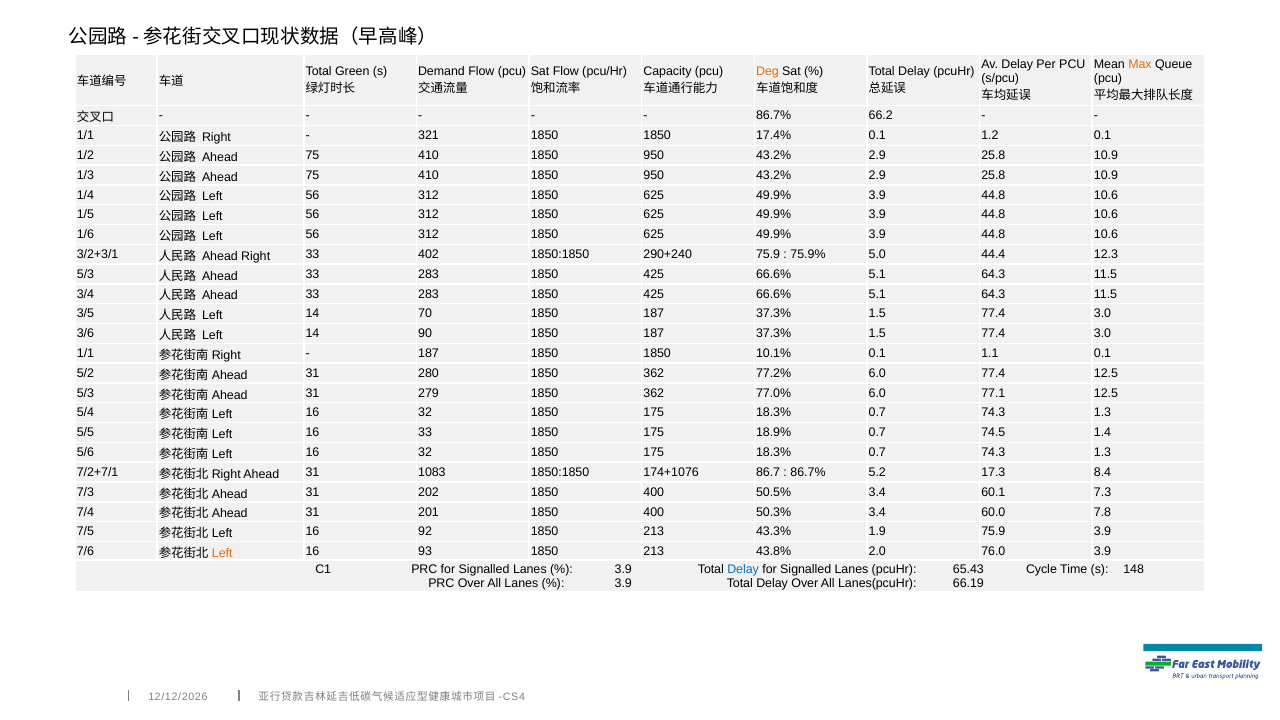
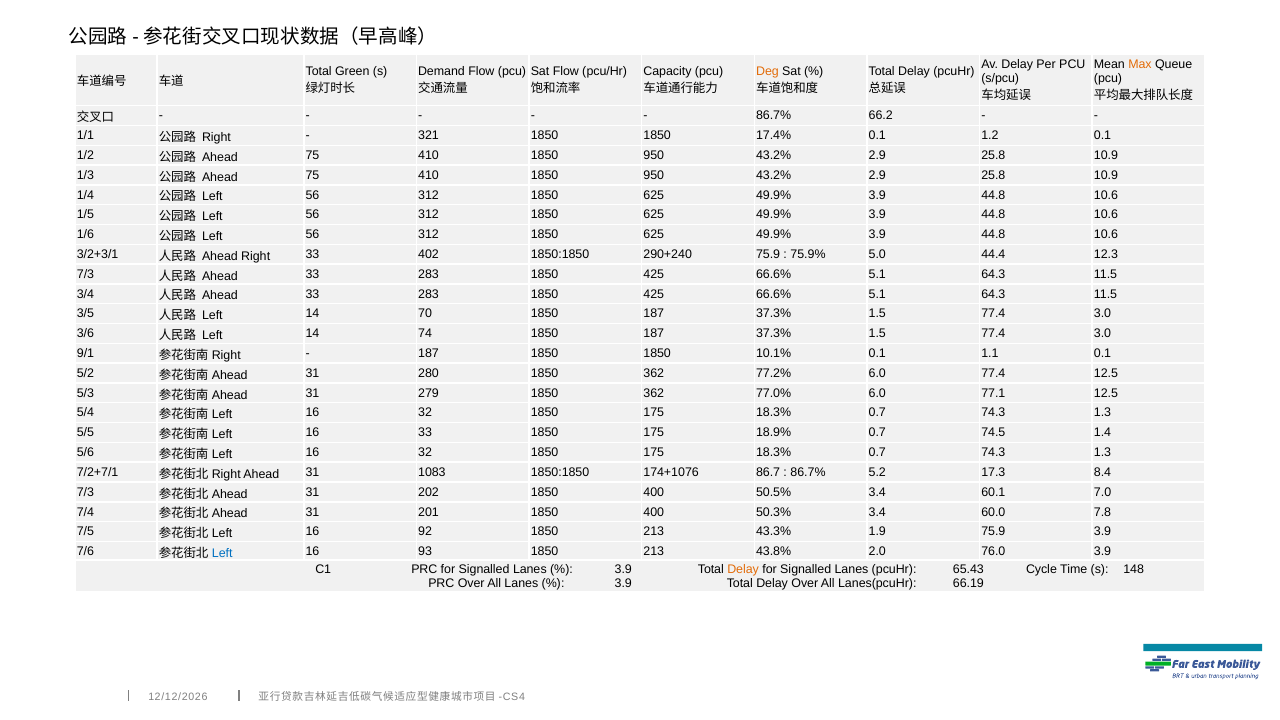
5/3 at (86, 274): 5/3 -> 7/3
90: 90 -> 74
1/1 at (86, 353): 1/1 -> 9/1
7.3: 7.3 -> 7.0
Left at (222, 553) colour: orange -> blue
Delay at (743, 569) colour: blue -> orange
